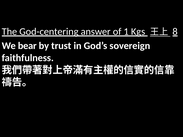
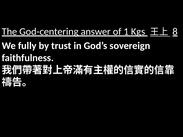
bear: bear -> fully
